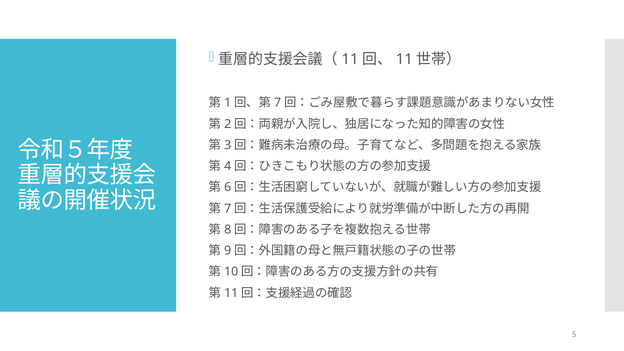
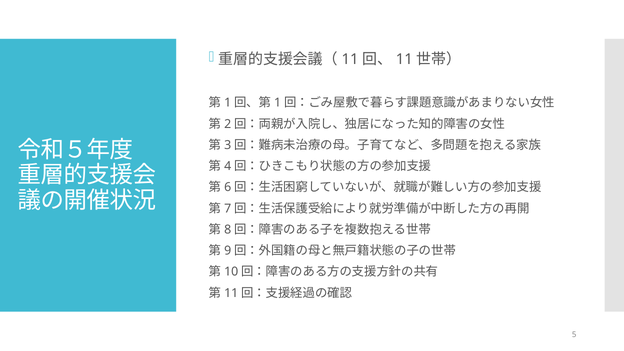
7 at (278, 103): 7 -> 1
